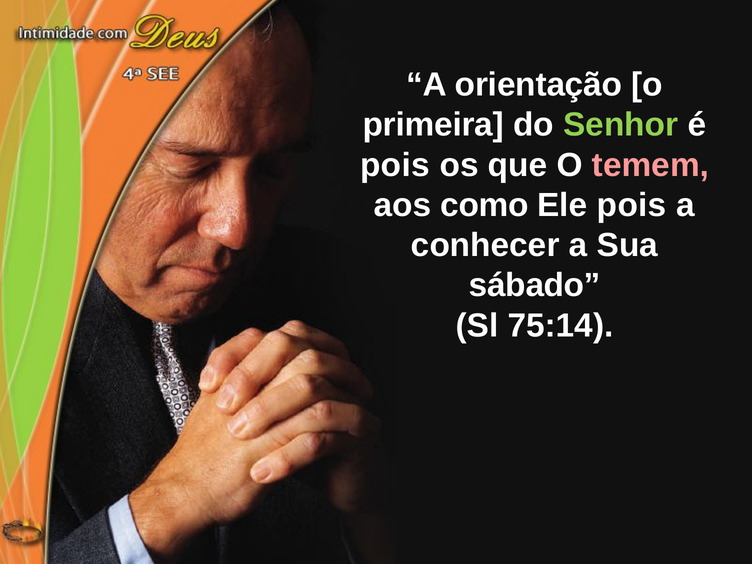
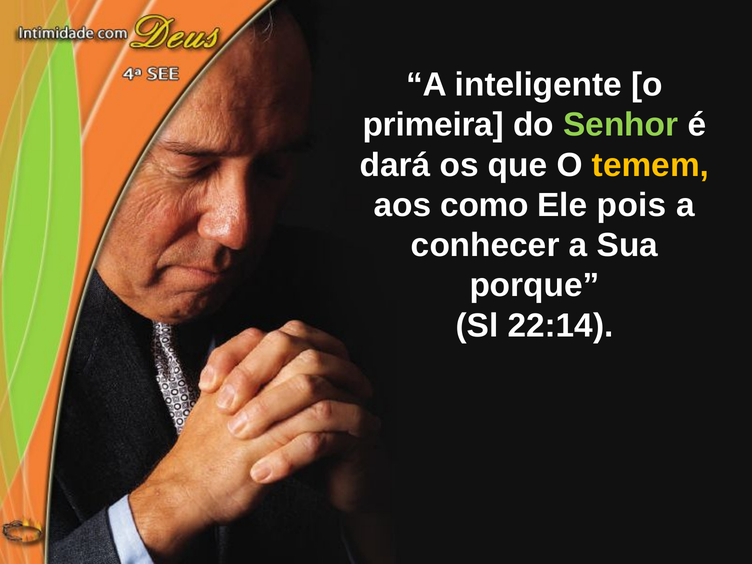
orientação: orientação -> inteligente
pois at (395, 165): pois -> dará
temem colour: pink -> yellow
sábado: sábado -> porque
75:14: 75:14 -> 22:14
